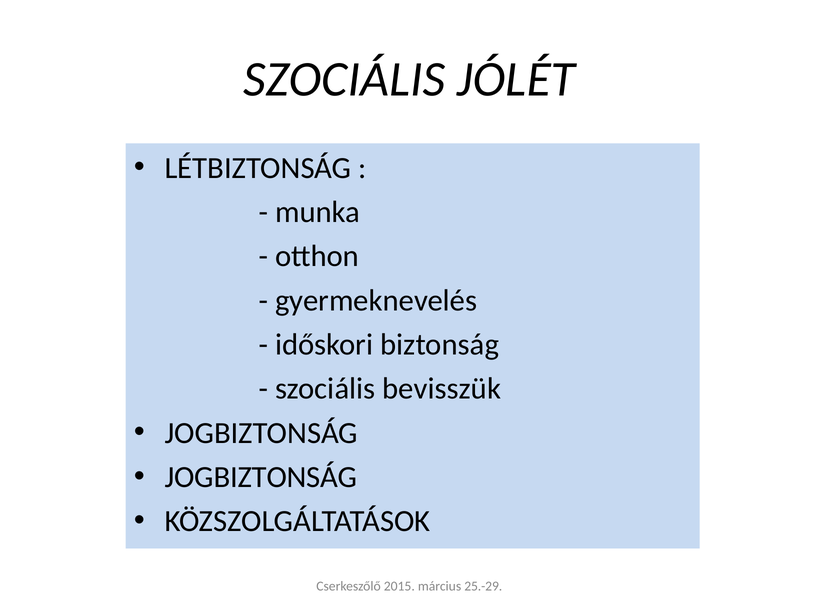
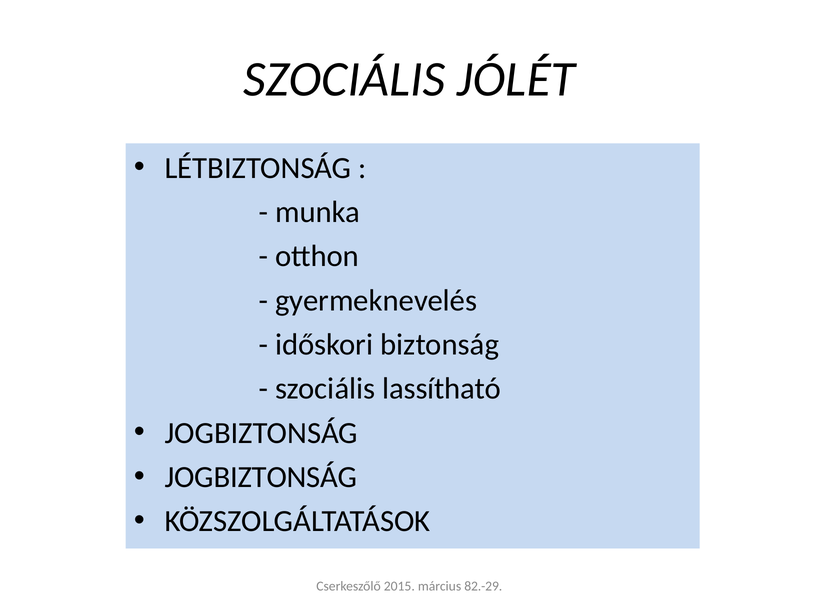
bevisszük: bevisszük -> lassítható
25.-29: 25.-29 -> 82.-29
